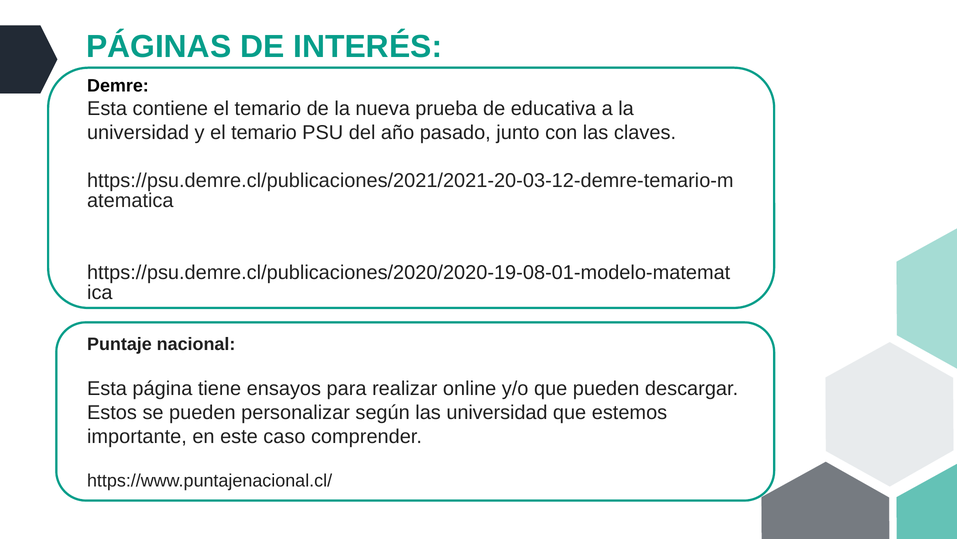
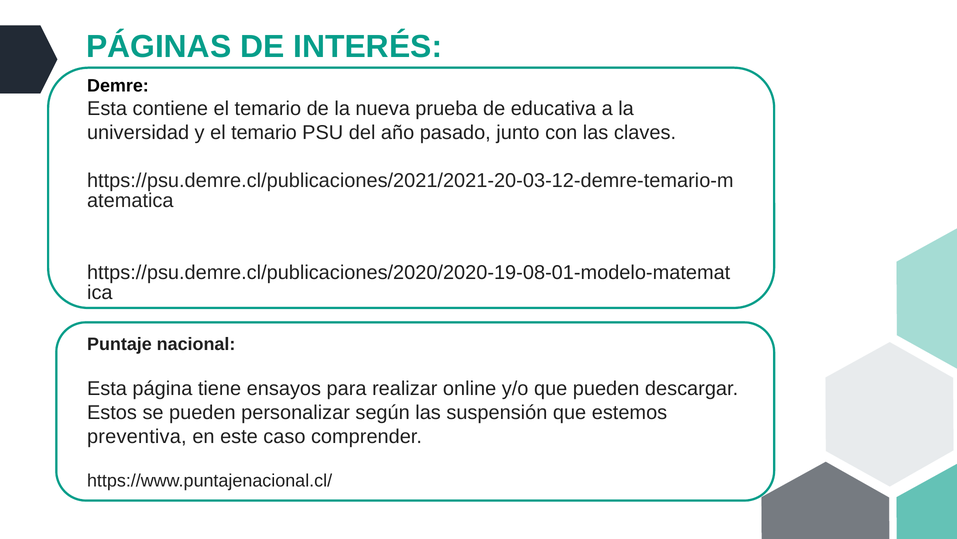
las universidad: universidad -> suspensión
importante: importante -> preventiva
